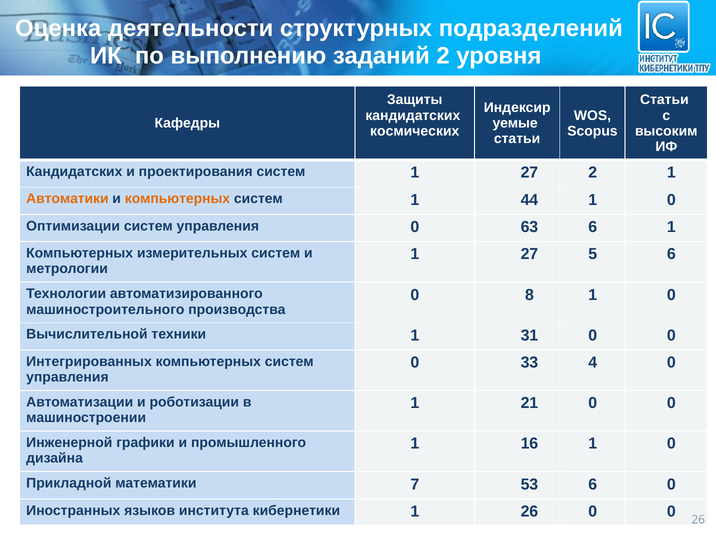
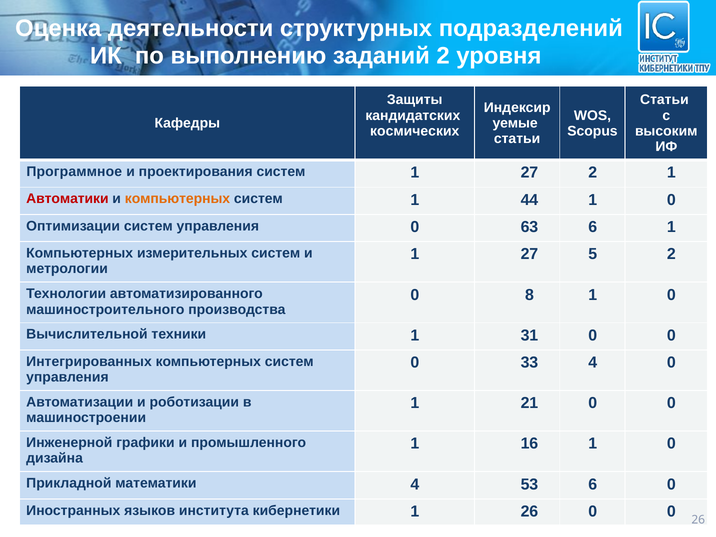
Кандидатских at (74, 172): Кандидатских -> Программное
Автоматики colour: orange -> red
5 6: 6 -> 2
математики 7: 7 -> 4
